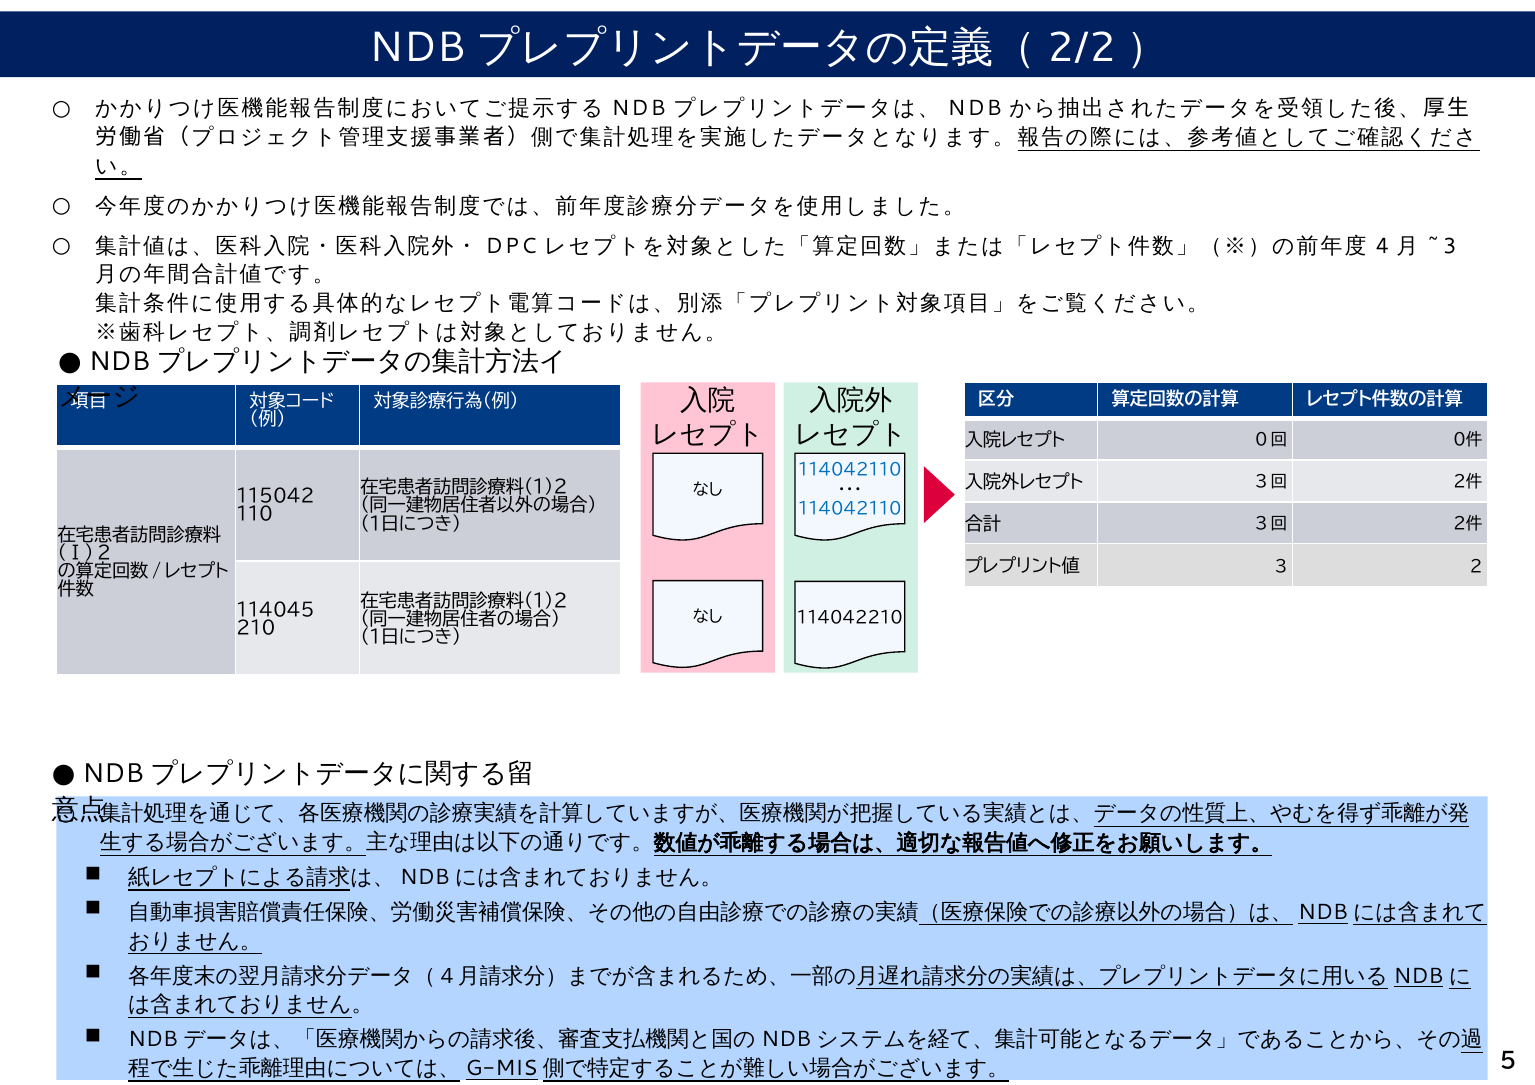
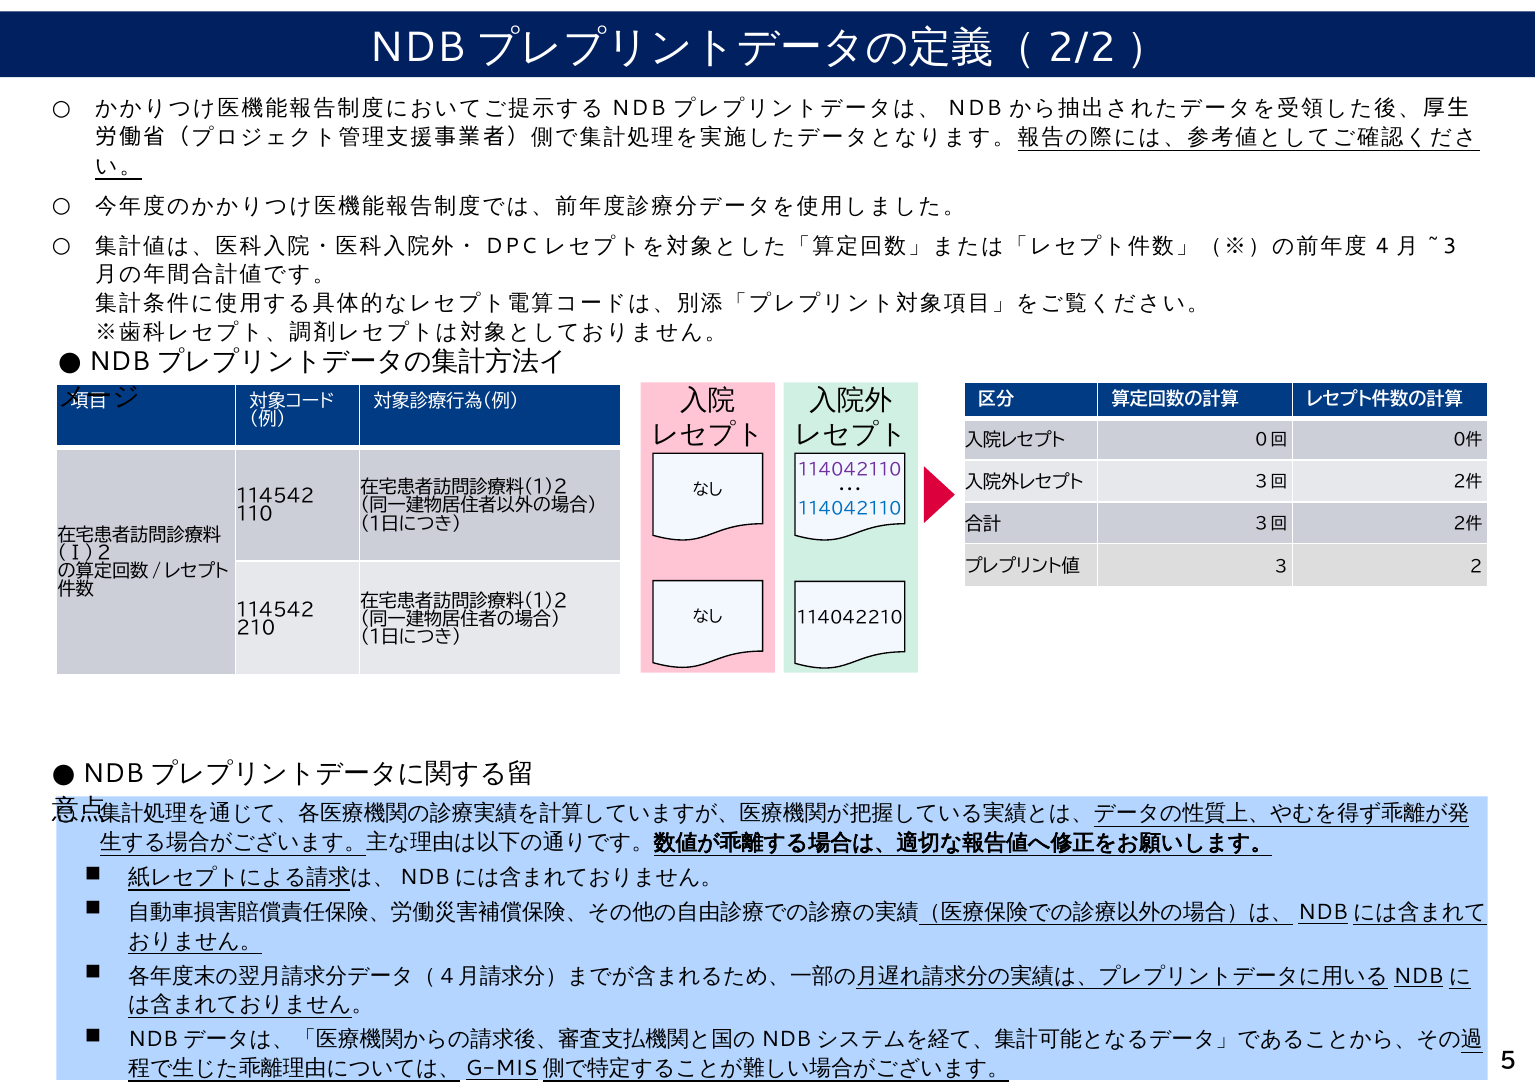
１１４０４２１１０ at (850, 470) colour: blue -> purple
115042 at (275, 497): 115042 -> 114542
114045 at (275, 610): 114045 -> 114542
